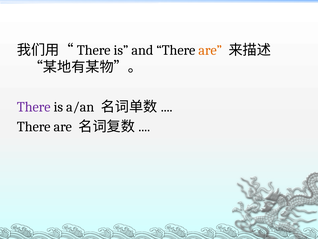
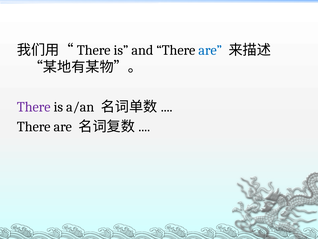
are at (210, 50) colour: orange -> blue
